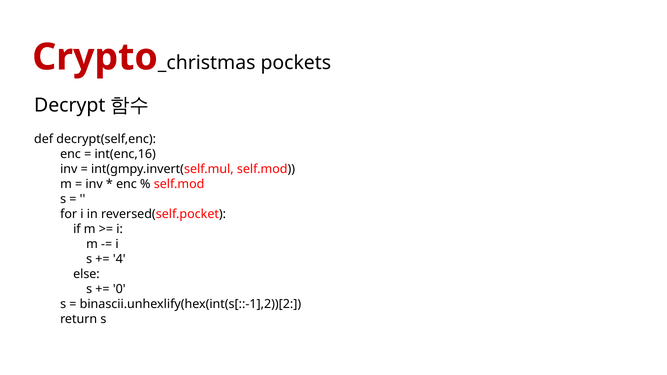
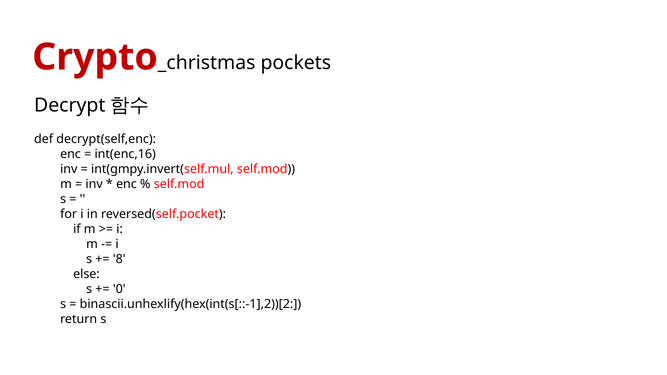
4: 4 -> 8
